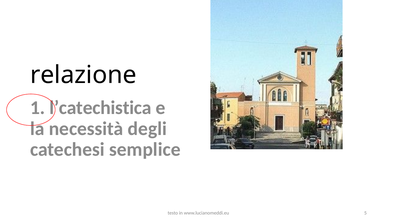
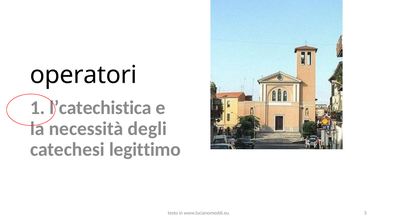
relazione: relazione -> operatori
semplice: semplice -> legittimo
